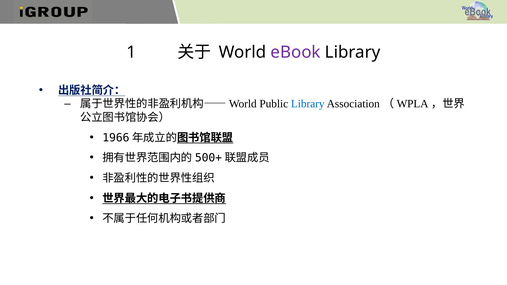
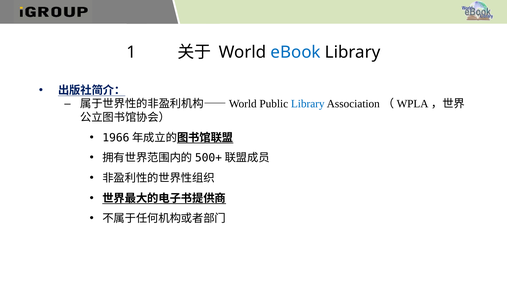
eBook colour: purple -> blue
